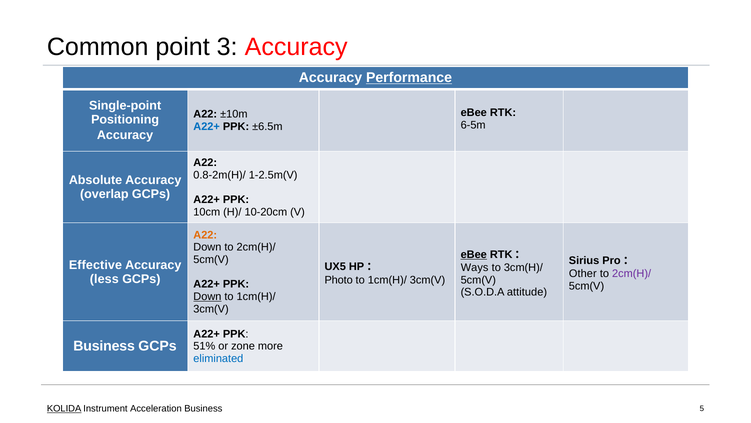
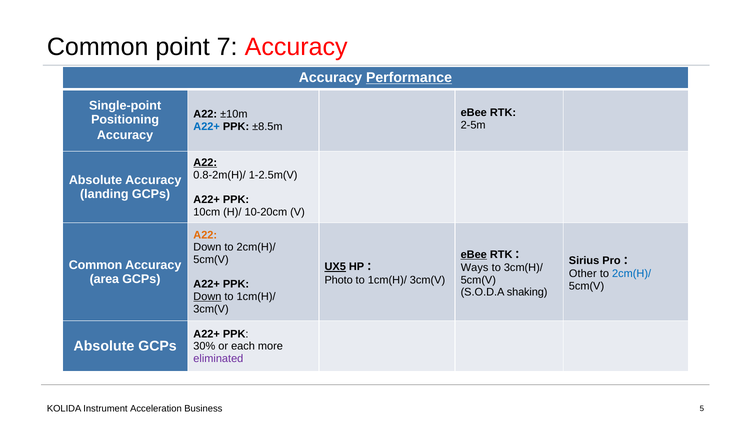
point 3: 3 -> 7
6-5m: 6-5m -> 2-5m
±6.5m: ±6.5m -> ±8.5m
A22 at (205, 162) underline: none -> present
overlap: overlap -> landing
Effective at (95, 265): Effective -> Common
UX5 underline: none -> present
2cm(H)/ at (632, 273) colour: purple -> blue
less: less -> area
attitude: attitude -> shaking
Business at (104, 346): Business -> Absolute
51%: 51% -> 30%
zone: zone -> each
eliminated colour: blue -> purple
KOLIDA underline: present -> none
